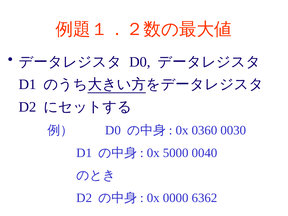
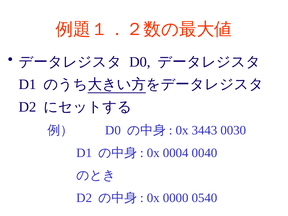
0360: 0360 -> 3443
5000: 5000 -> 0004
6362: 6362 -> 0540
